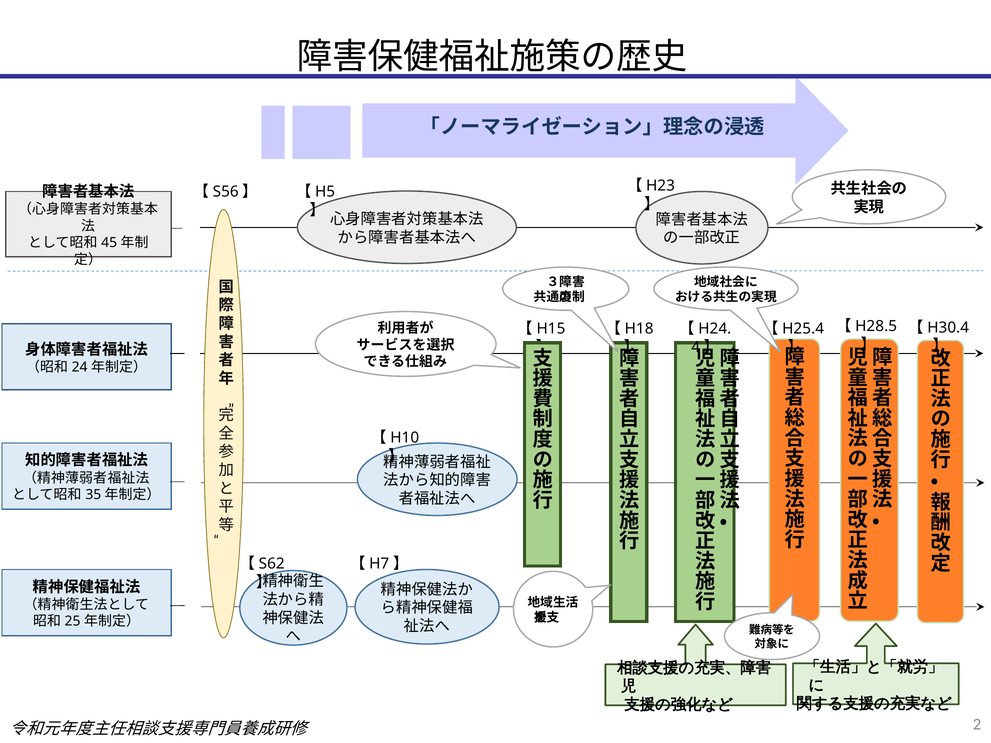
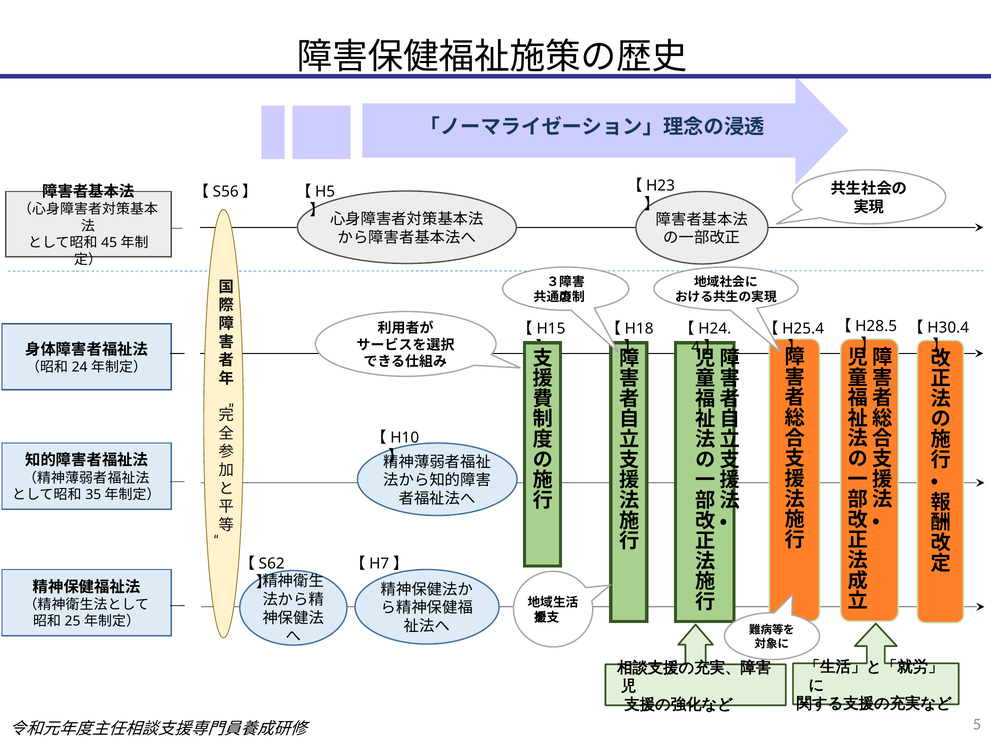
2: 2 -> 5
